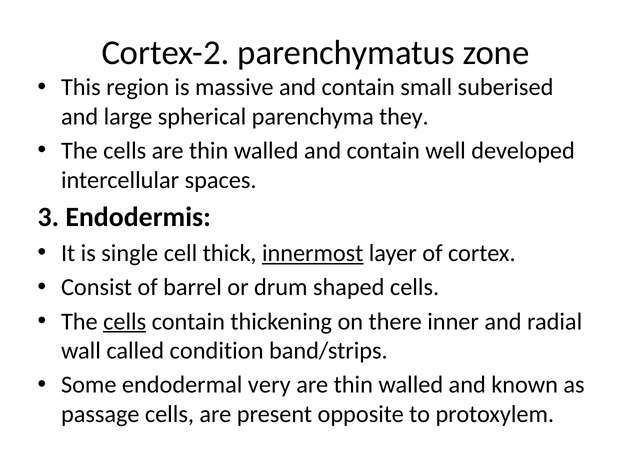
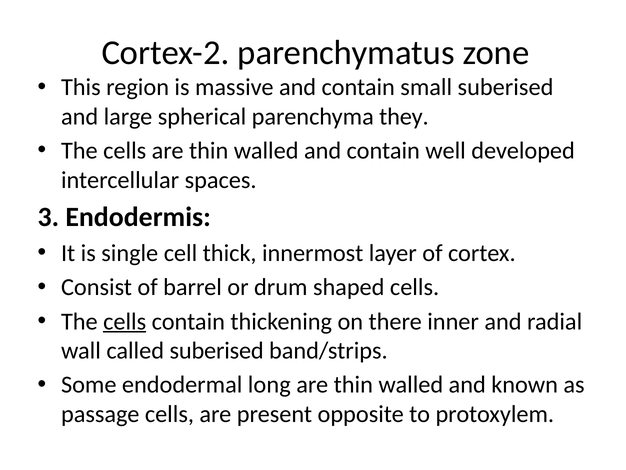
innermost underline: present -> none
called condition: condition -> suberised
very: very -> long
